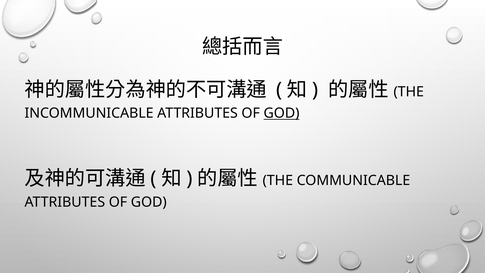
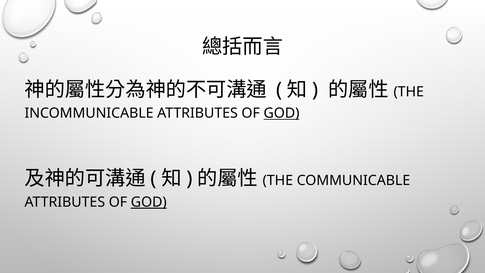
GOD at (149, 202) underline: none -> present
